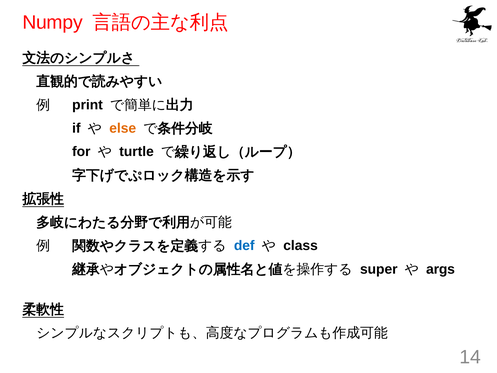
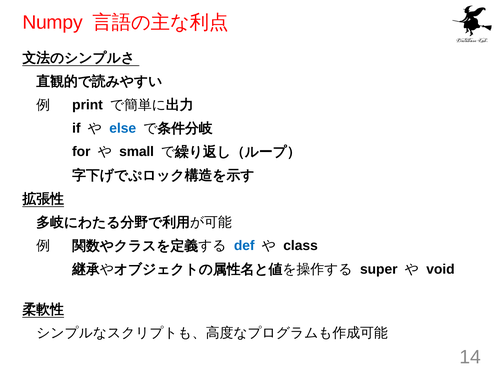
else colour: orange -> blue
turtle: turtle -> small
args: args -> void
